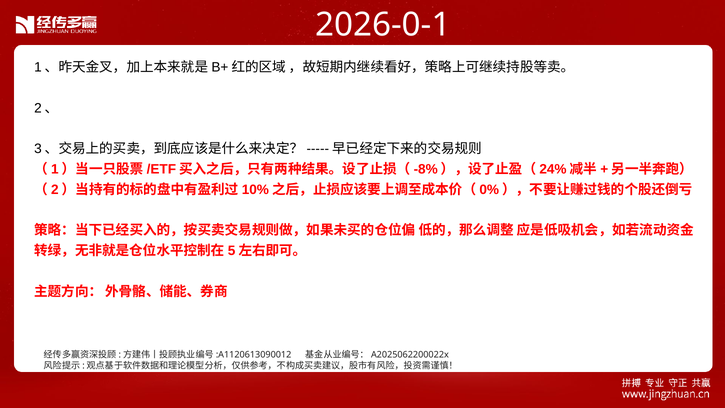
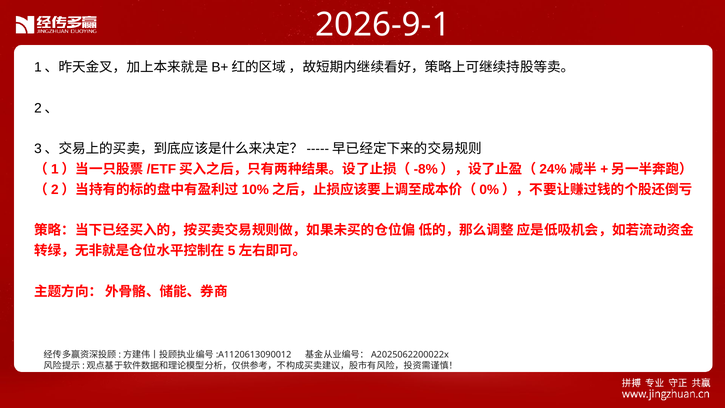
2026-0-1: 2026-0-1 -> 2026-9-1
